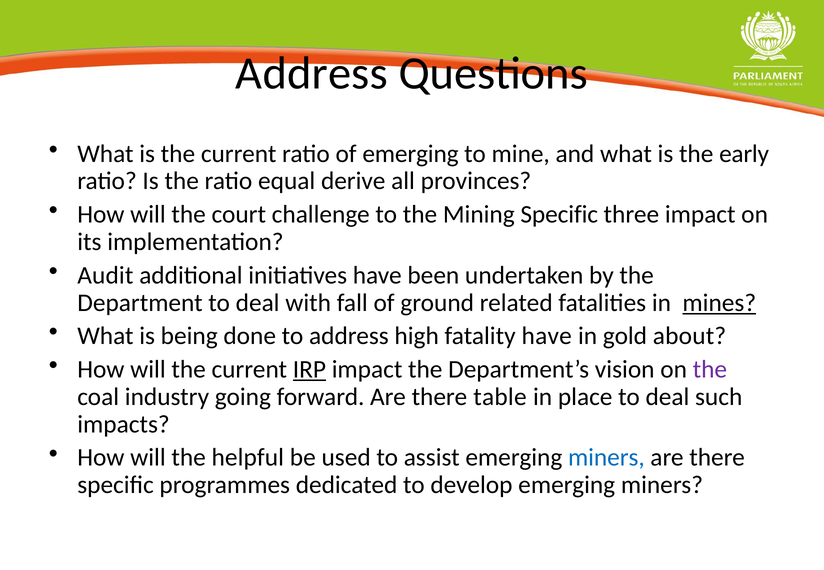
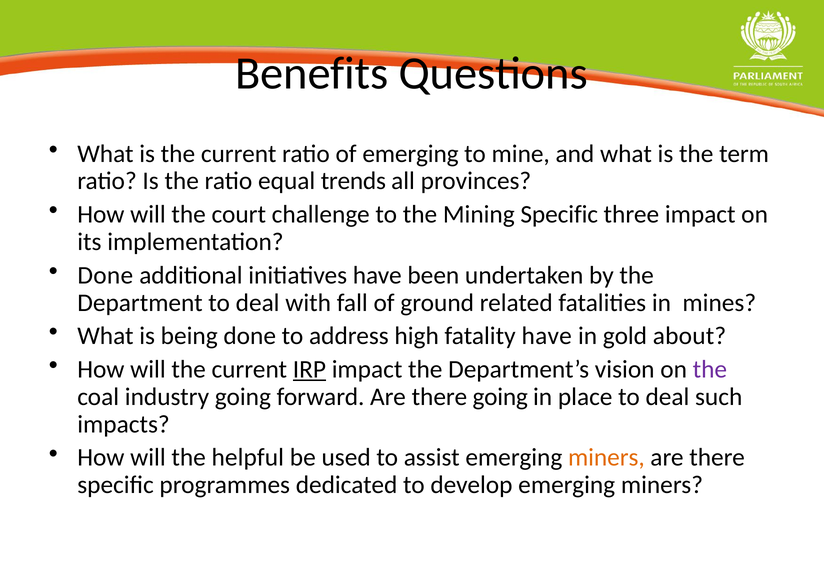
Address at (312, 74): Address -> Benefits
early: early -> term
derive: derive -> trends
Audit at (105, 276): Audit -> Done
mines underline: present -> none
there table: table -> going
miners at (606, 458) colour: blue -> orange
